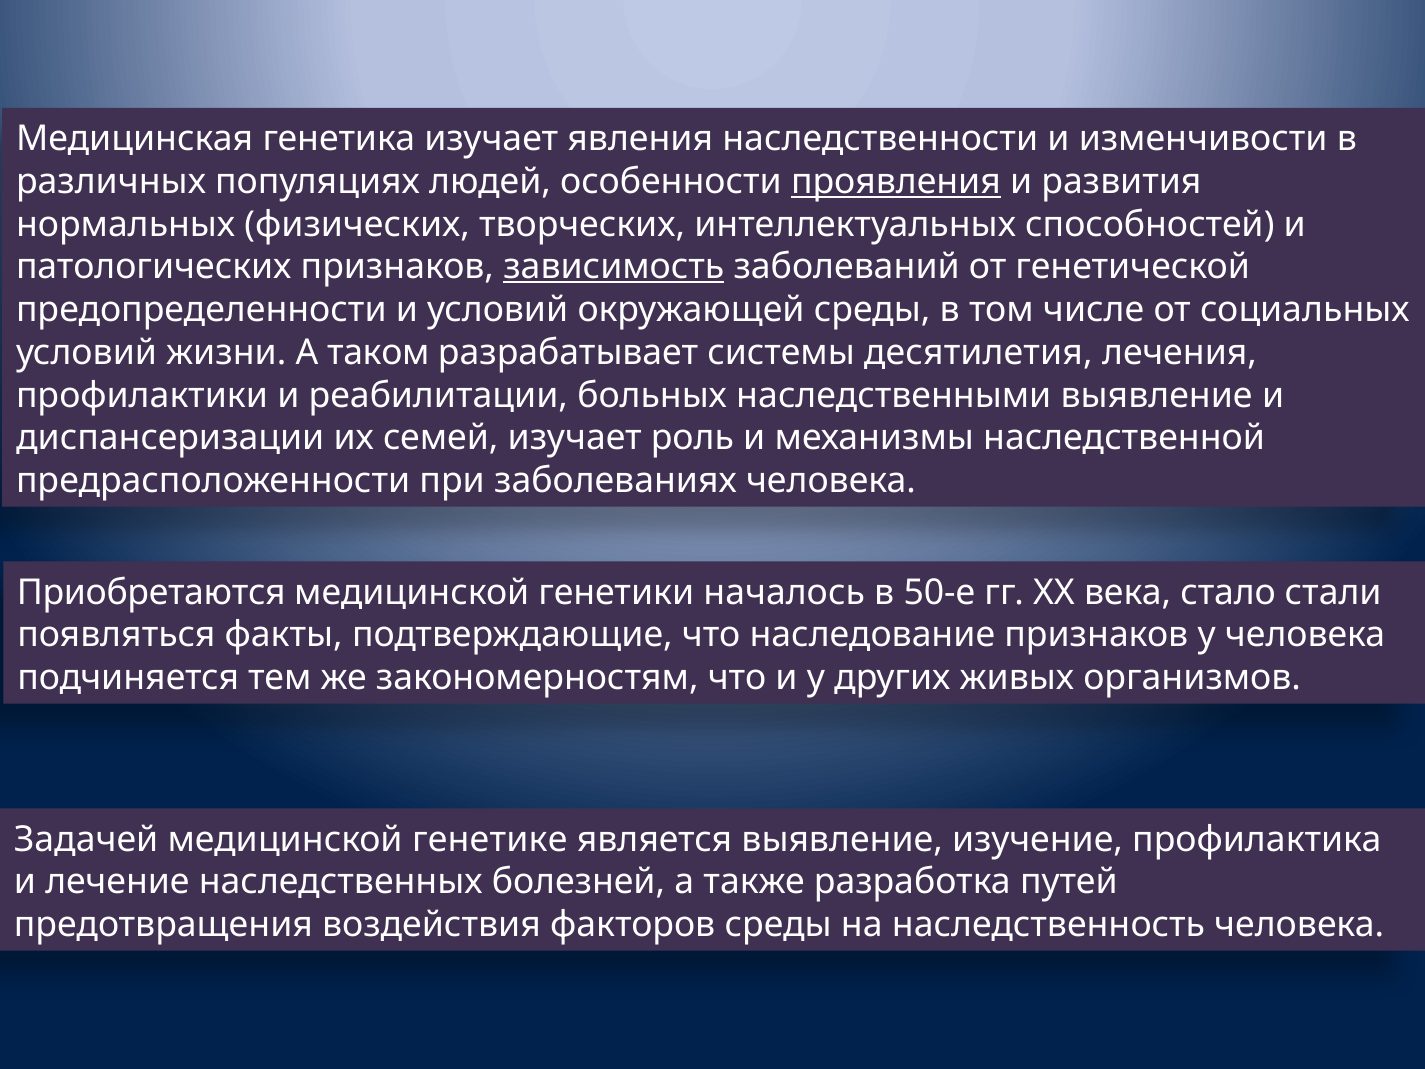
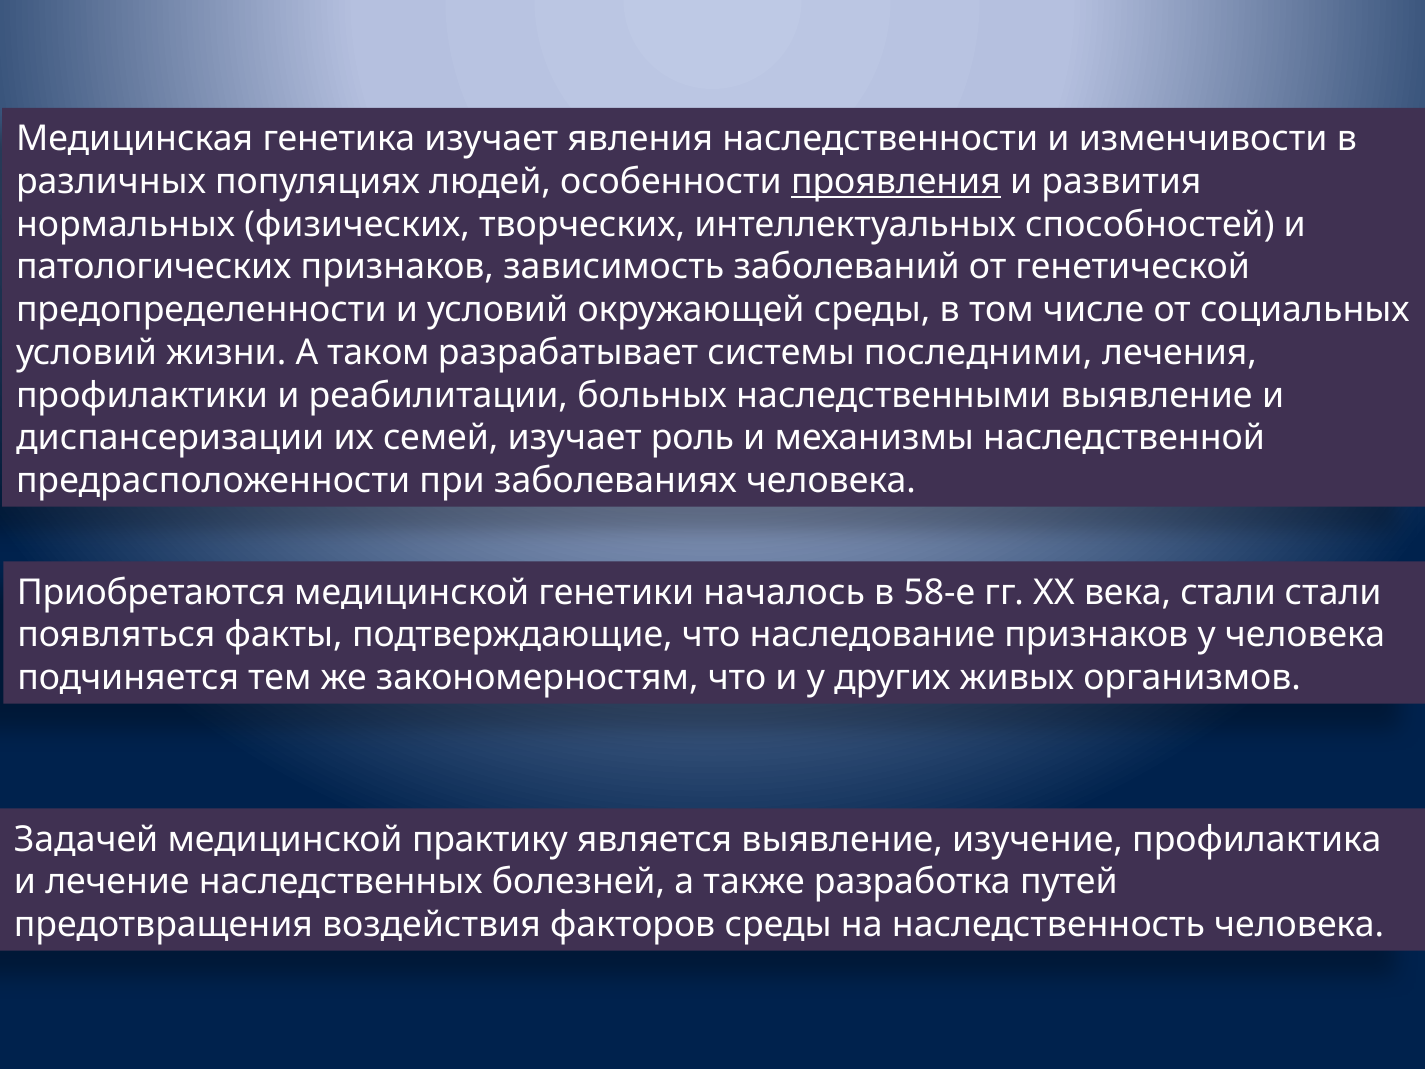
зависимость underline: present -> none
десятилетия: десятилетия -> последними
50-е: 50-е -> 58-е
века стало: стало -> стали
генетике: генетике -> практику
